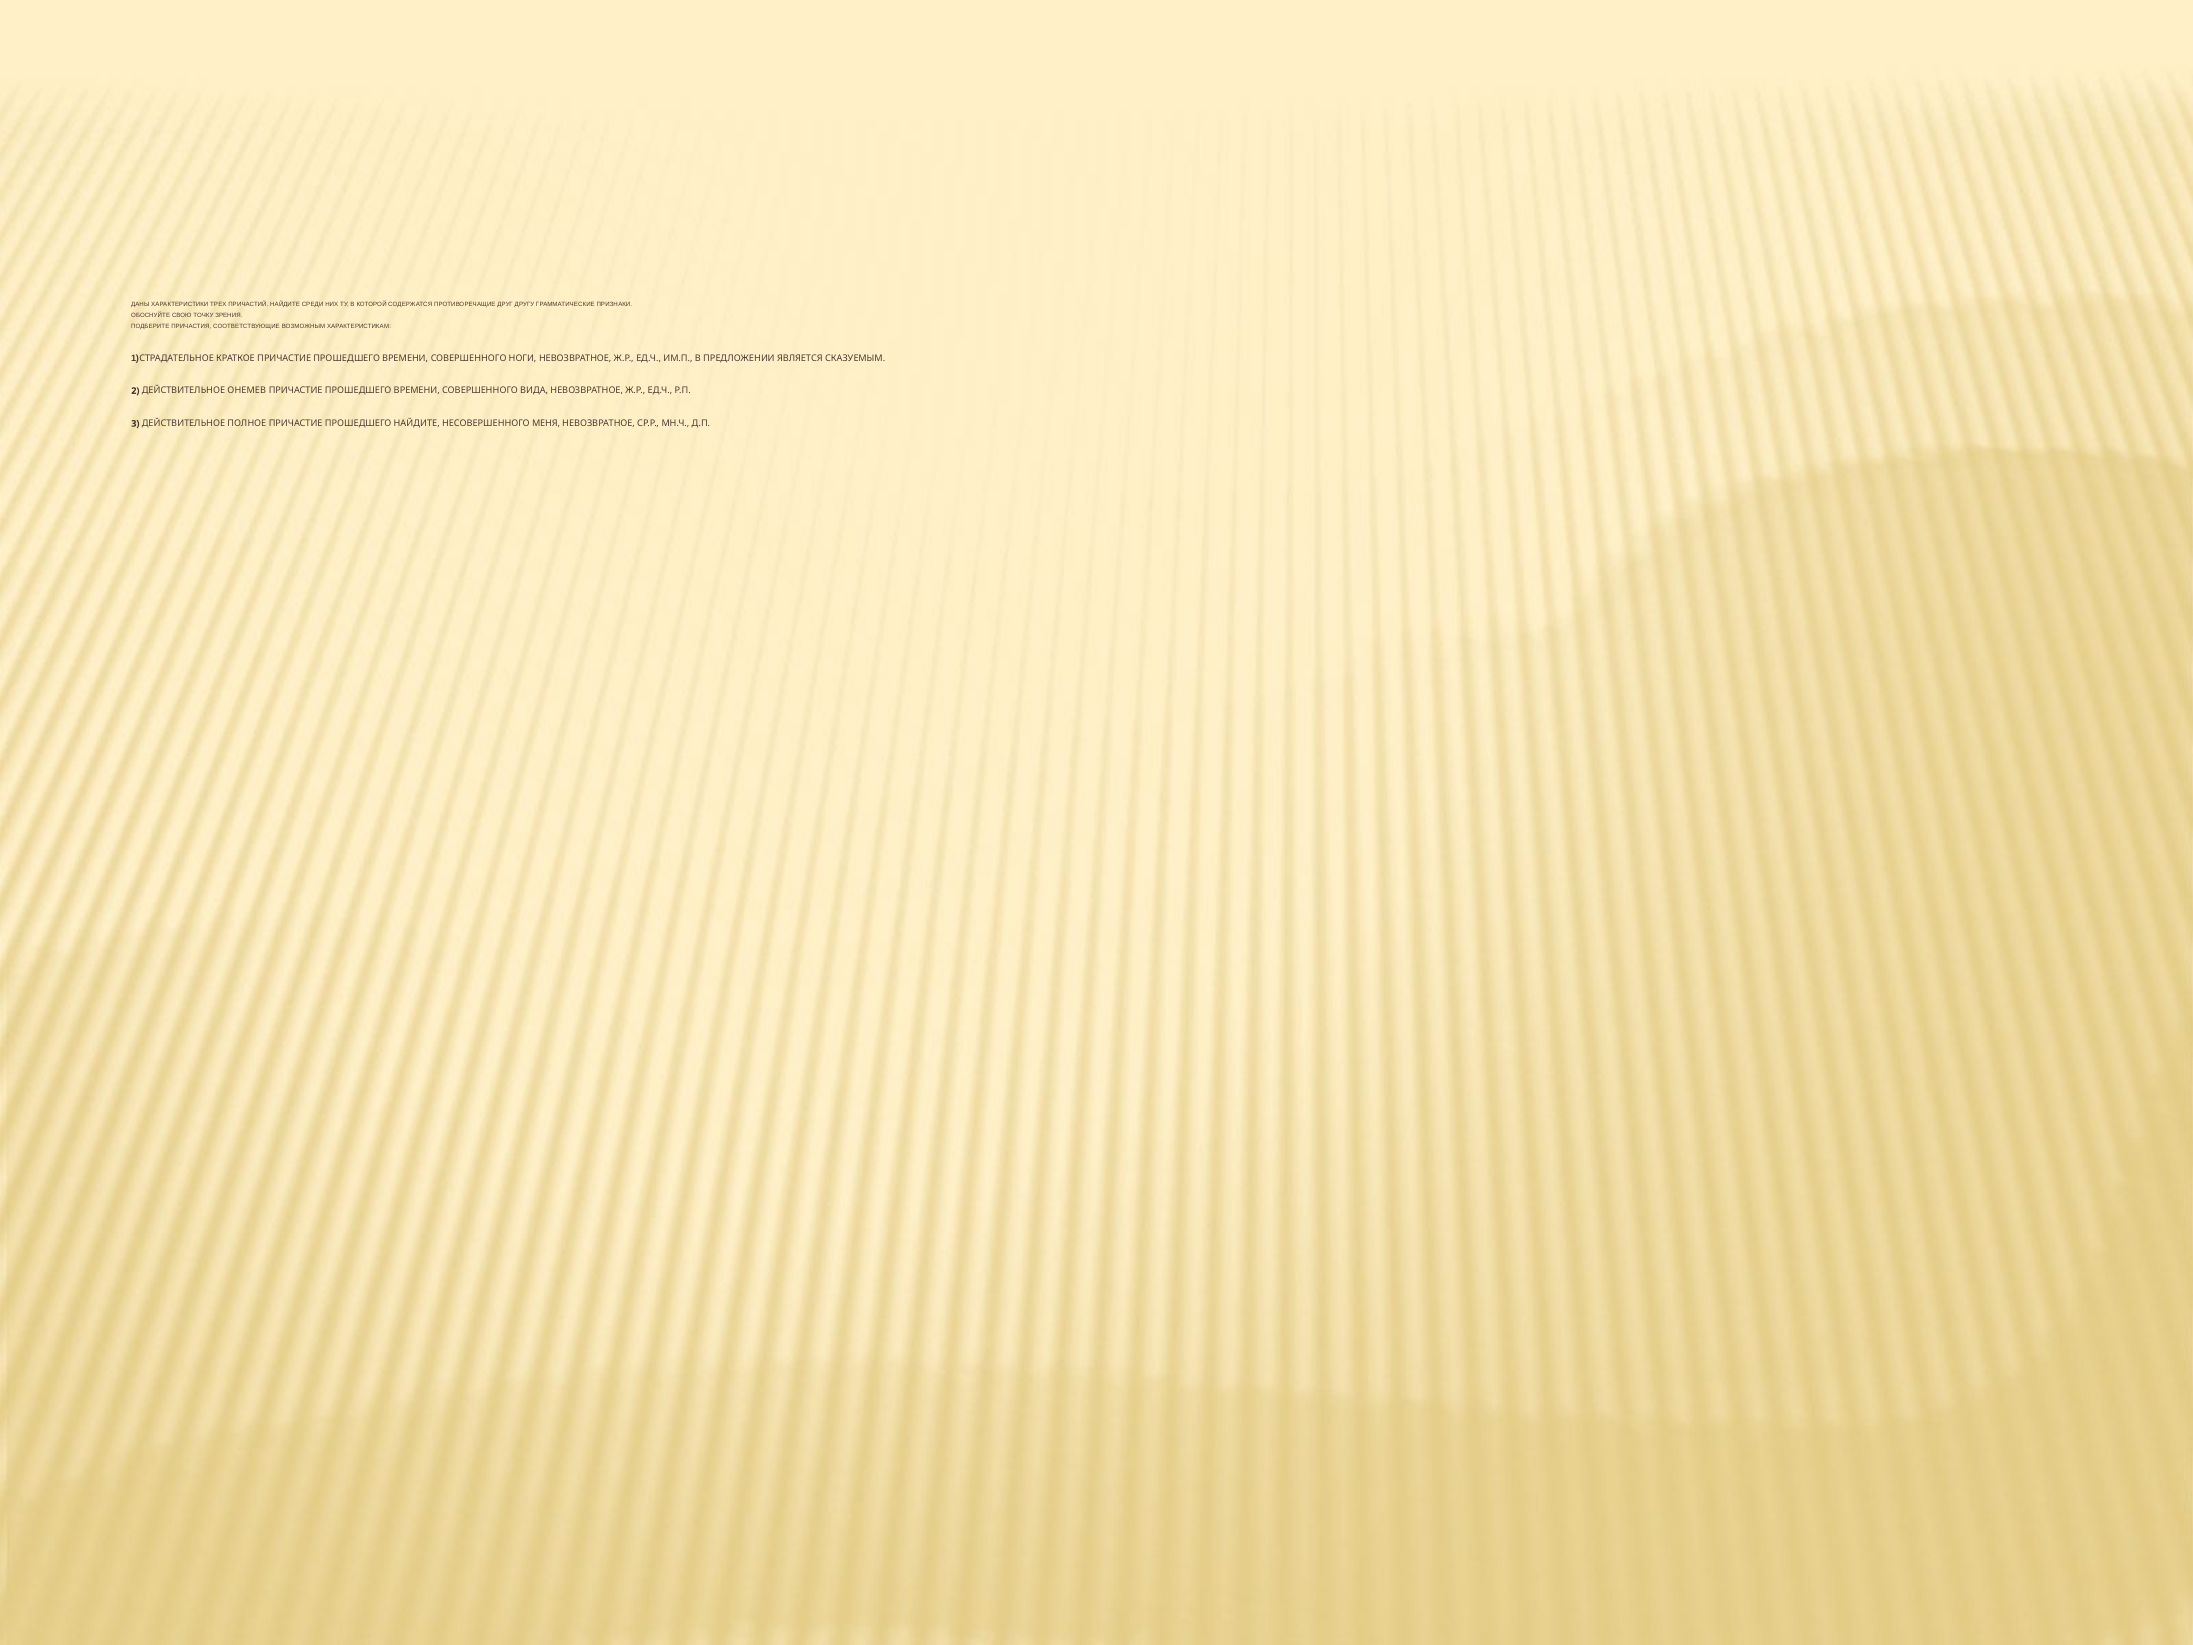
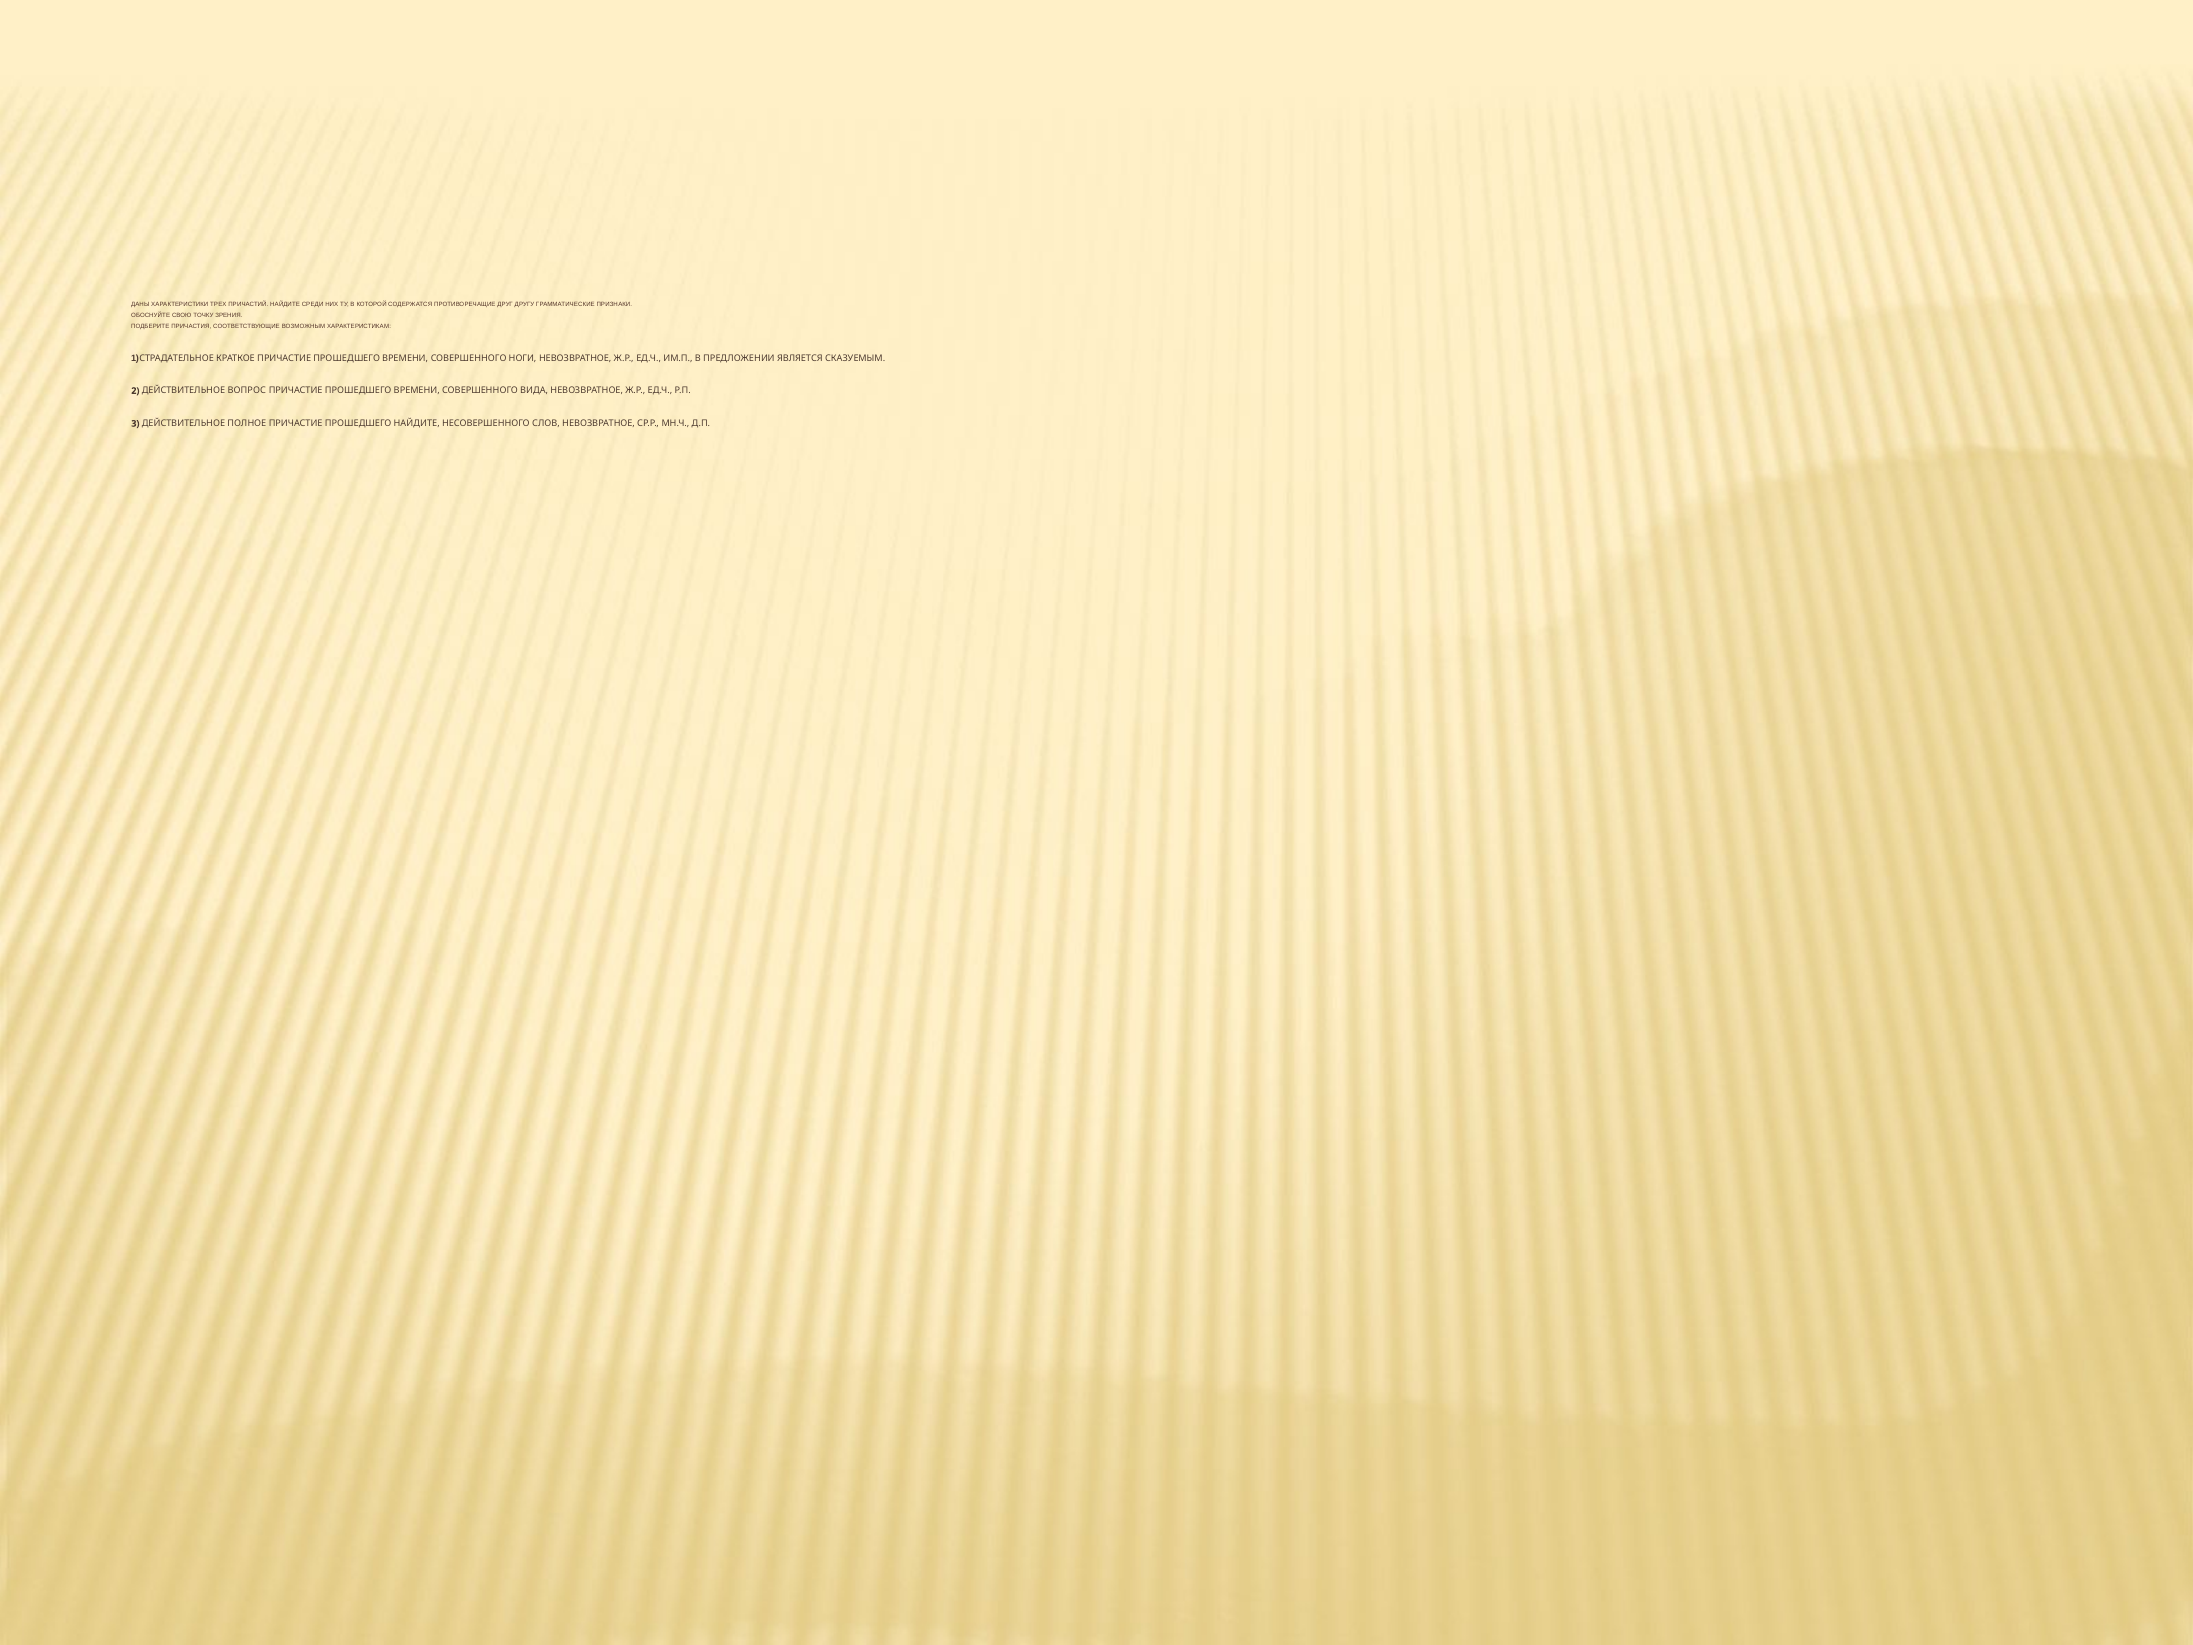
ОНЕМЕВ: ОНЕМЕВ -> ВОПРОС
МЕНЯ: МЕНЯ -> СЛОВ
